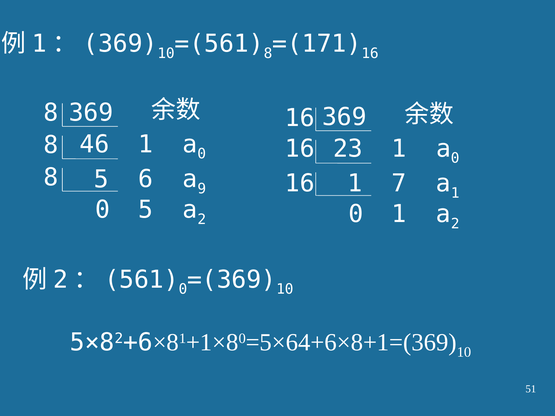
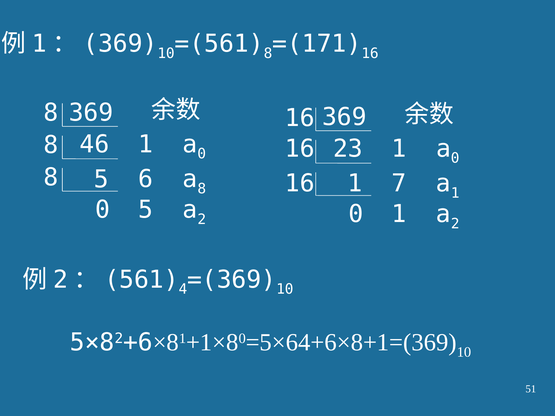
9 at (202, 189): 9 -> 8
0 at (183, 289): 0 -> 4
